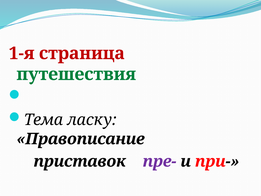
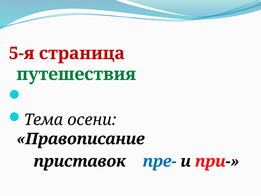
1-я: 1-я -> 5-я
ласку: ласку -> осени
пре- colour: purple -> blue
